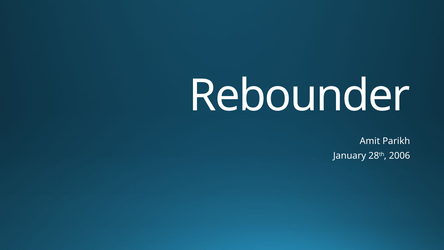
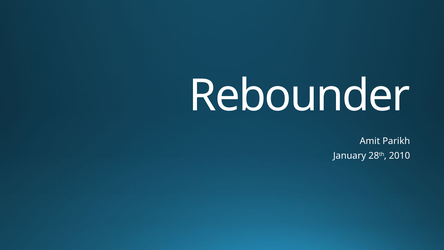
2006: 2006 -> 2010
